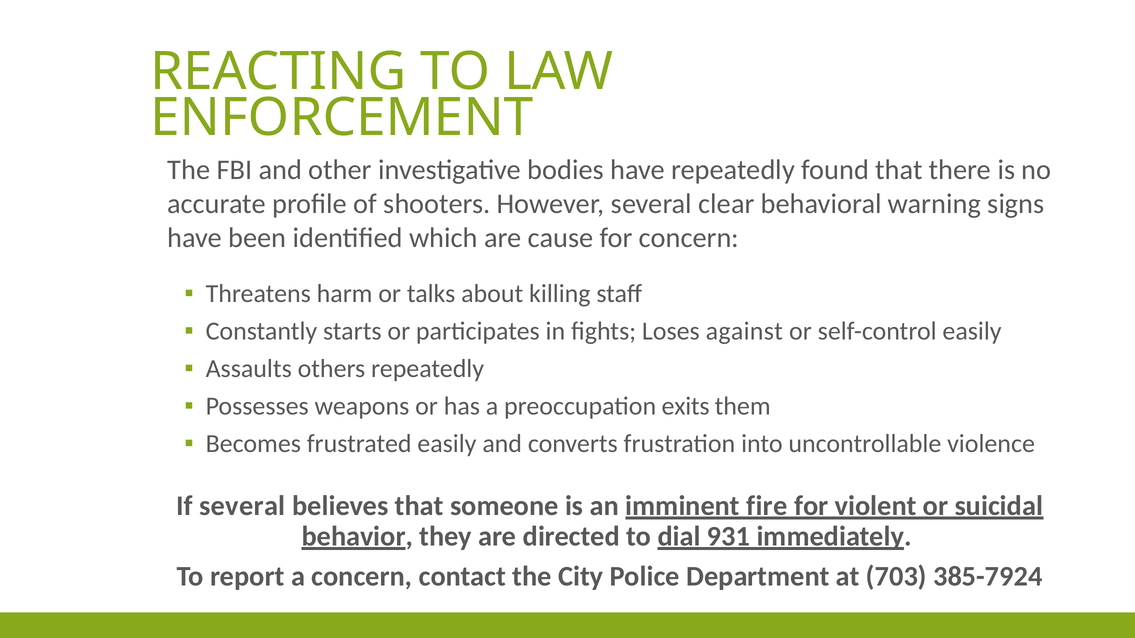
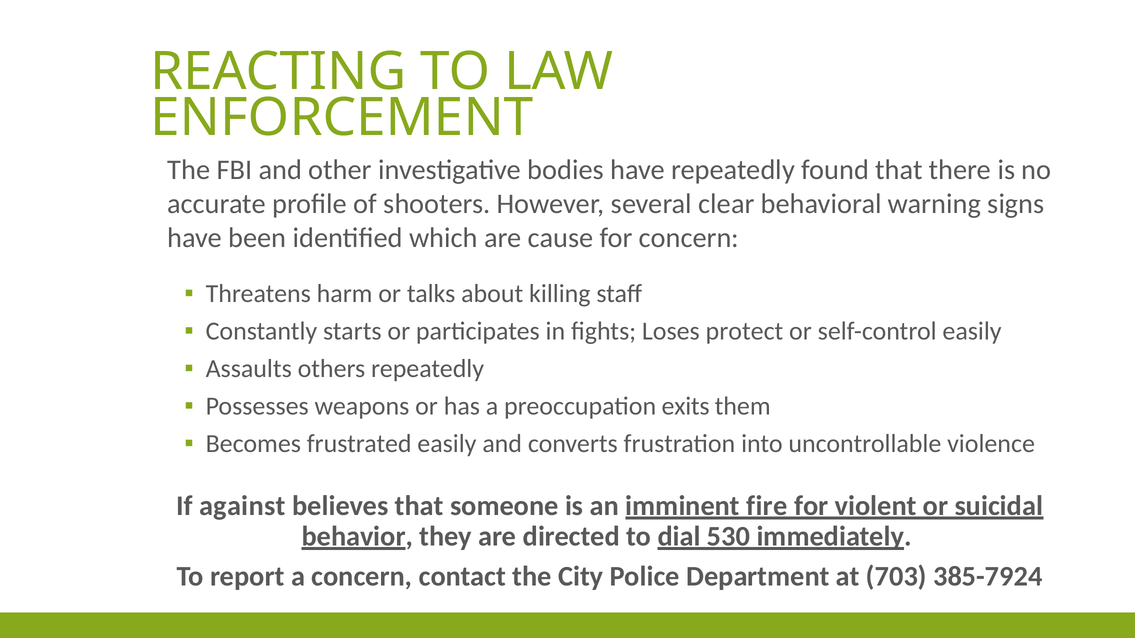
against: against -> protect
If several: several -> against
931: 931 -> 530
